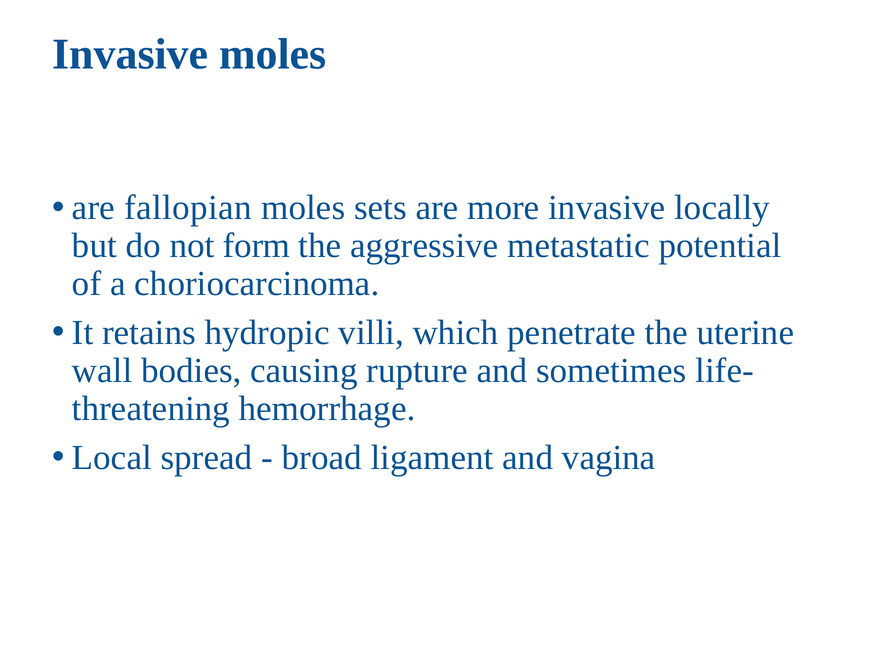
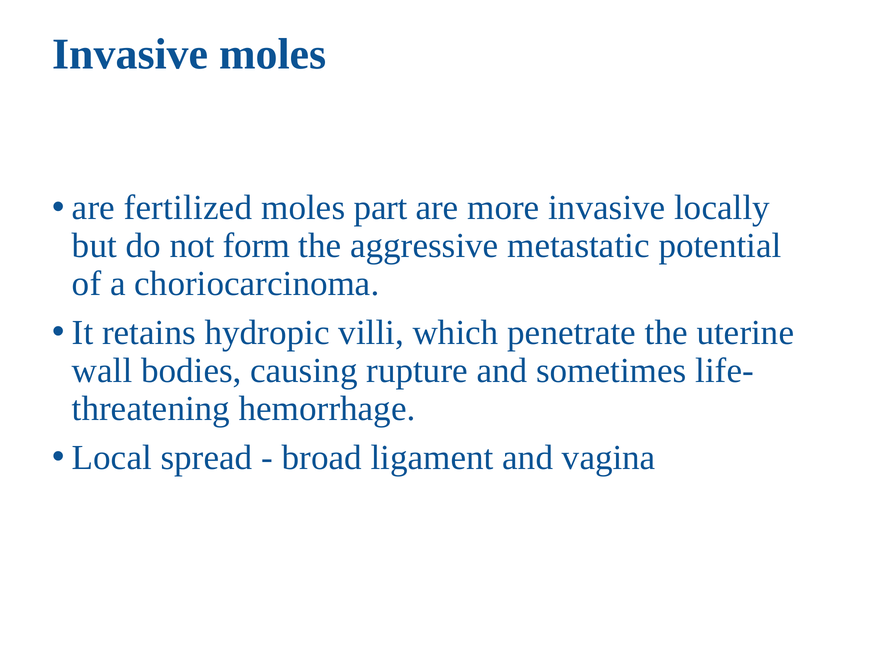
fallopian: fallopian -> fertilized
sets: sets -> part
